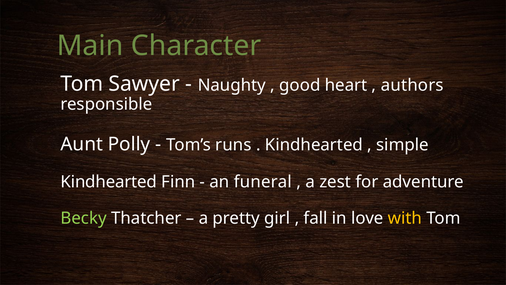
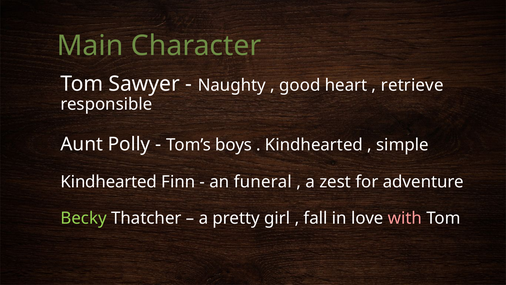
authors: authors -> retrieve
runs: runs -> boys
with colour: yellow -> pink
